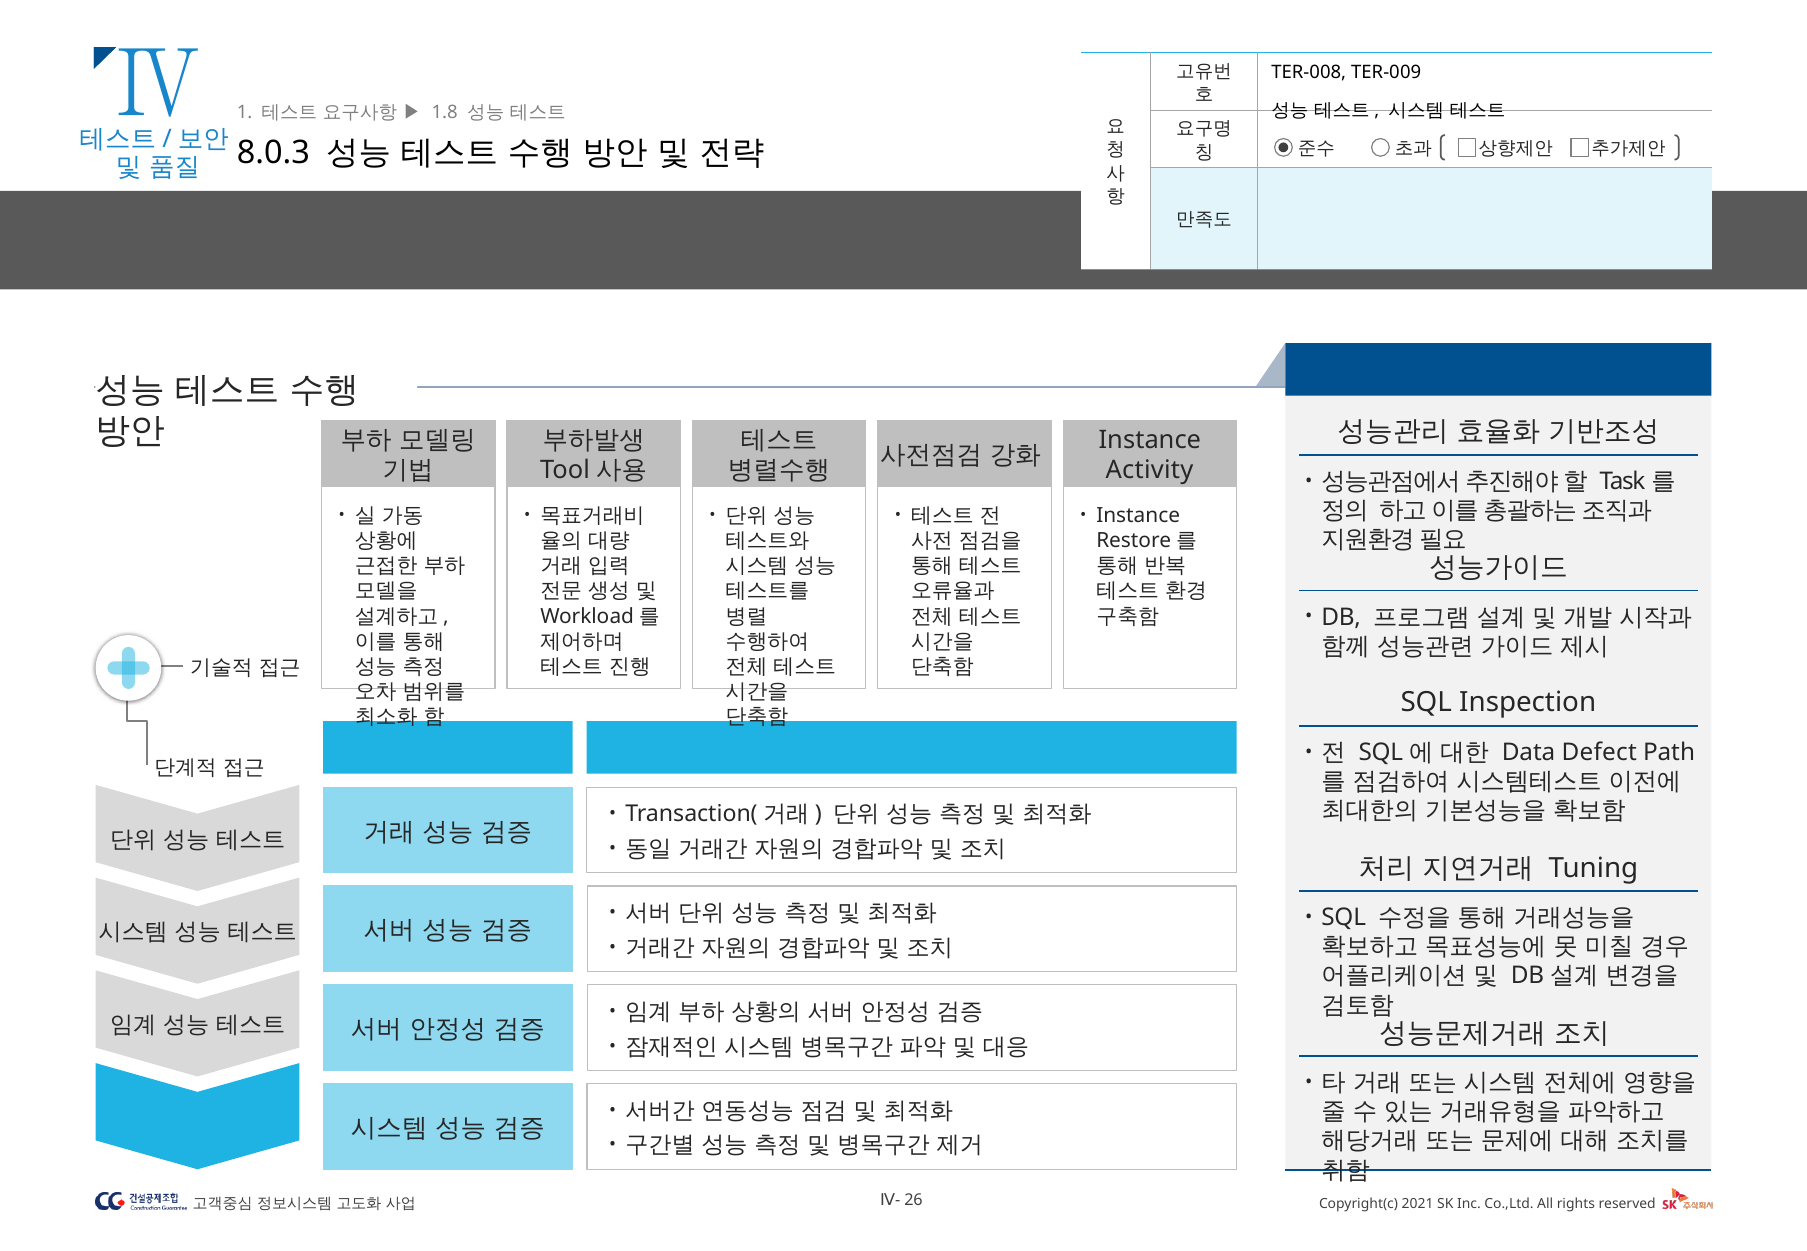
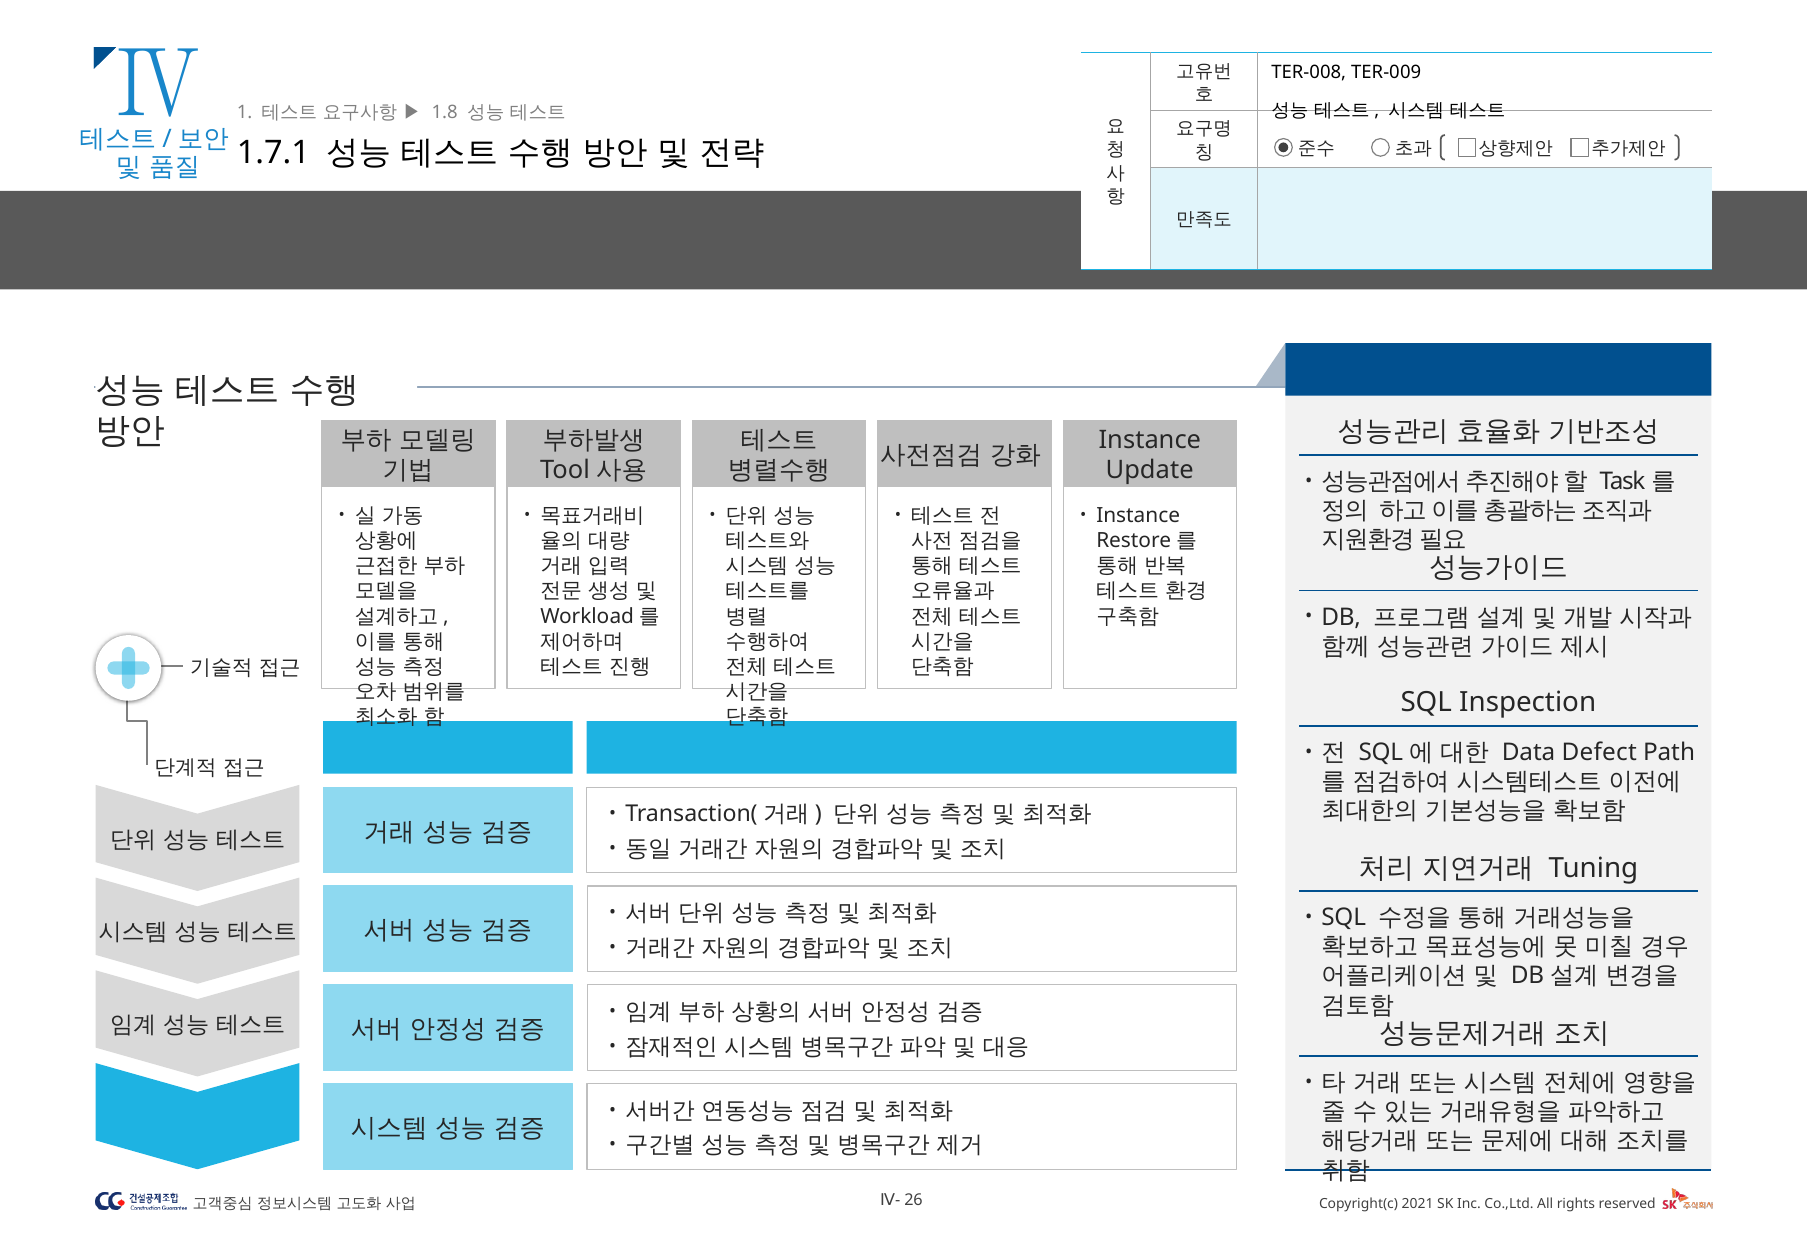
8.0.3: 8.0.3 -> 1.7.1
Activity: Activity -> Update
